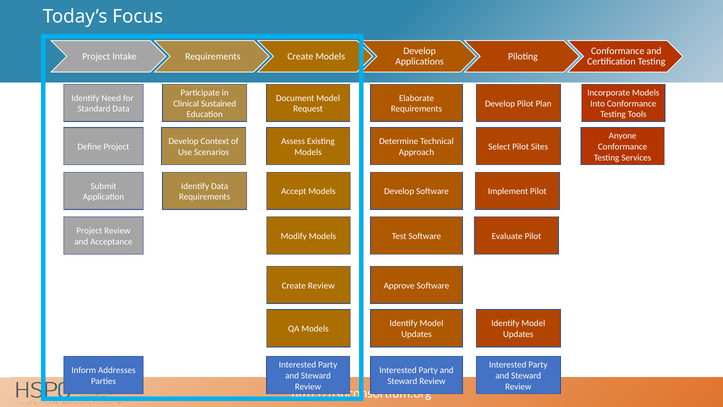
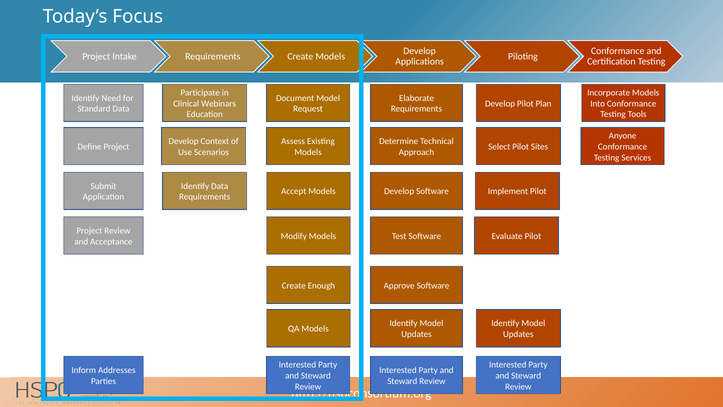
Sustained: Sustained -> Webinars
Create Review: Review -> Enough
